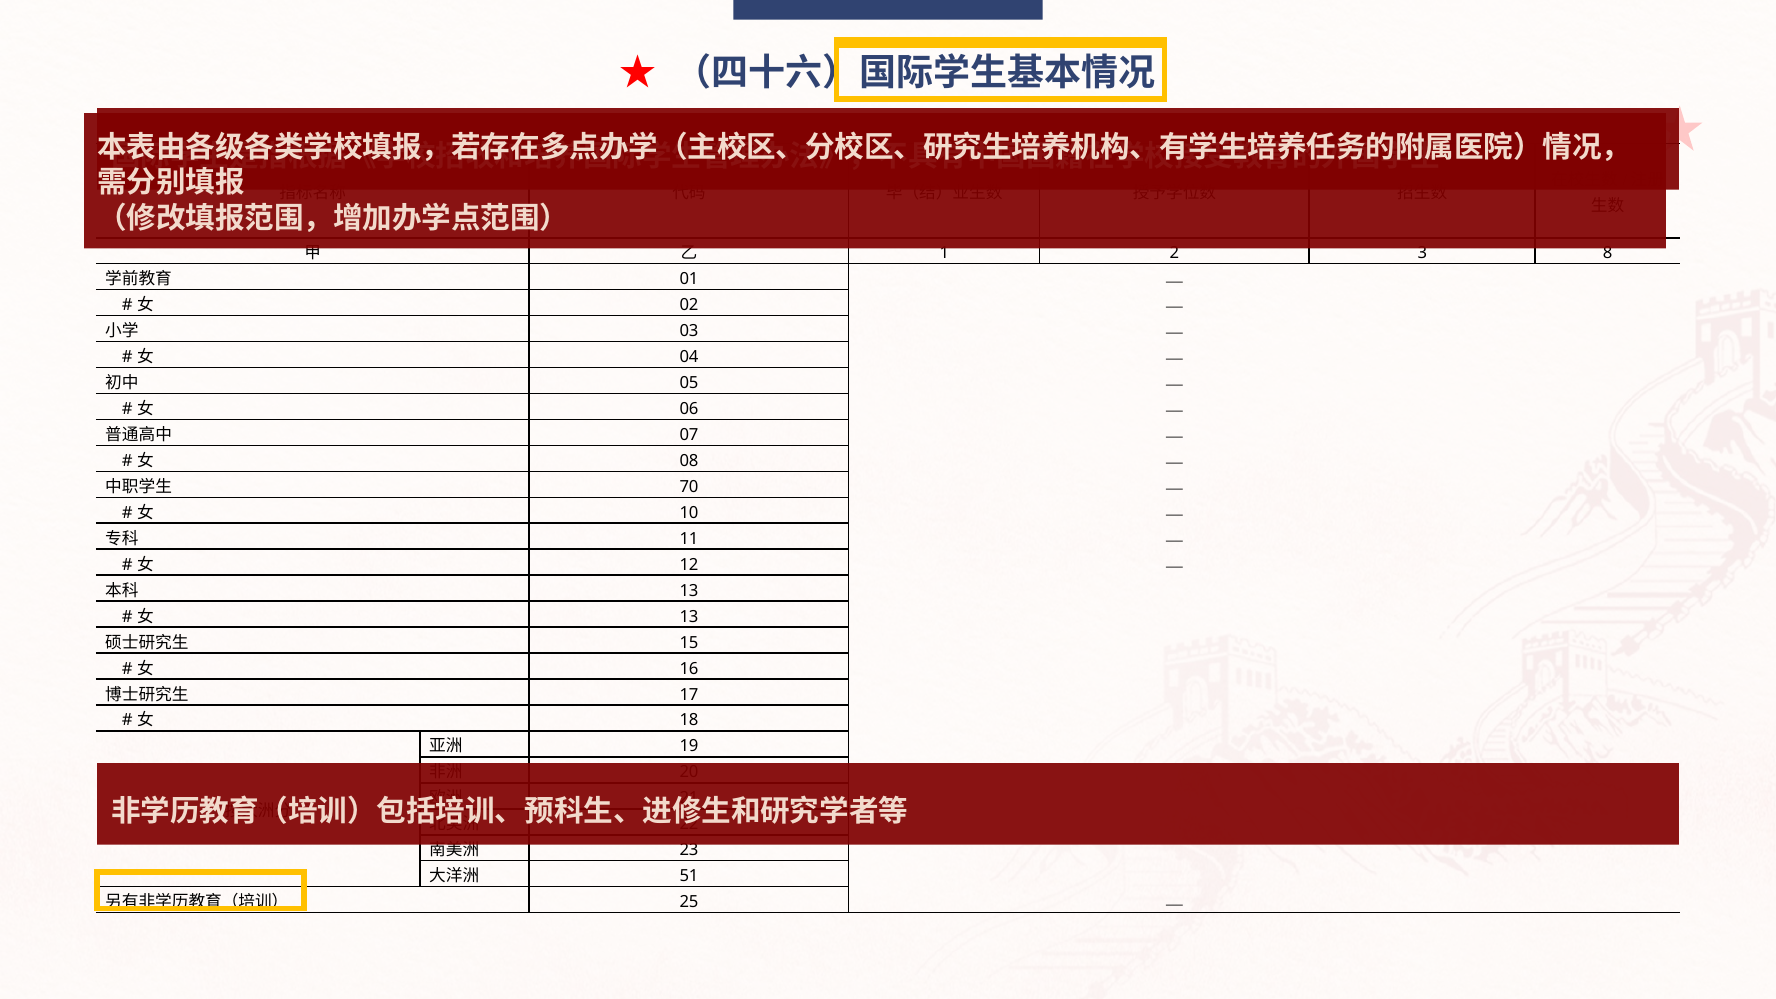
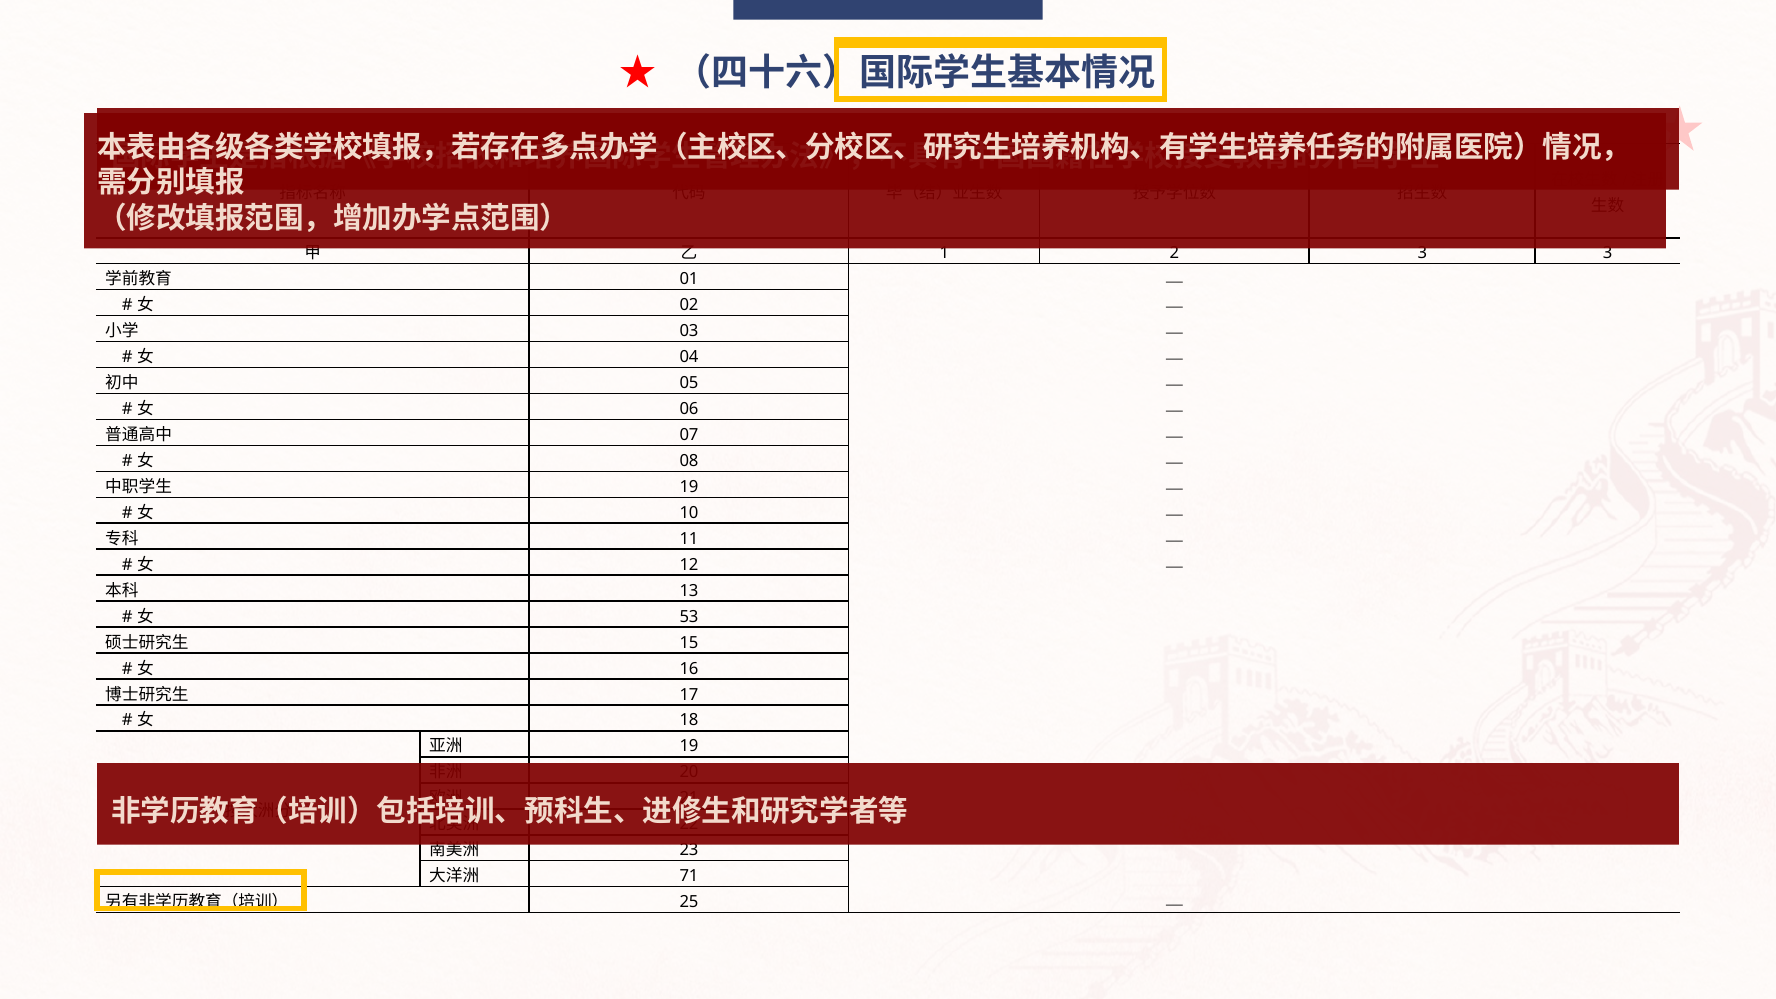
3 8: 8 -> 3
70 at (689, 487): 70 -> 19
13 at (689, 617): 13 -> 53
51: 51 -> 71
